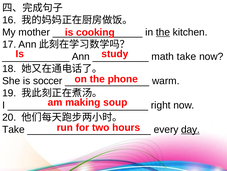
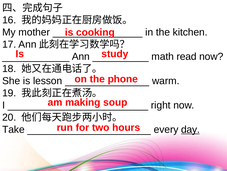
the at (163, 32) underline: present -> none
math take: take -> read
soccer: soccer -> lesson
